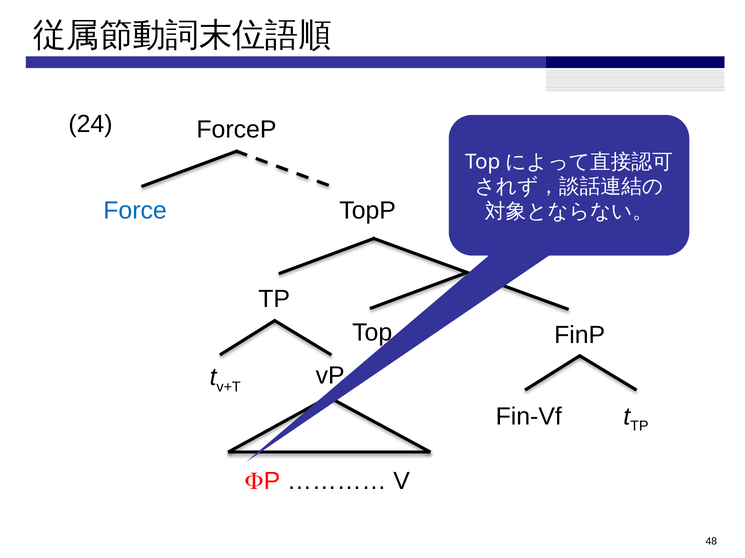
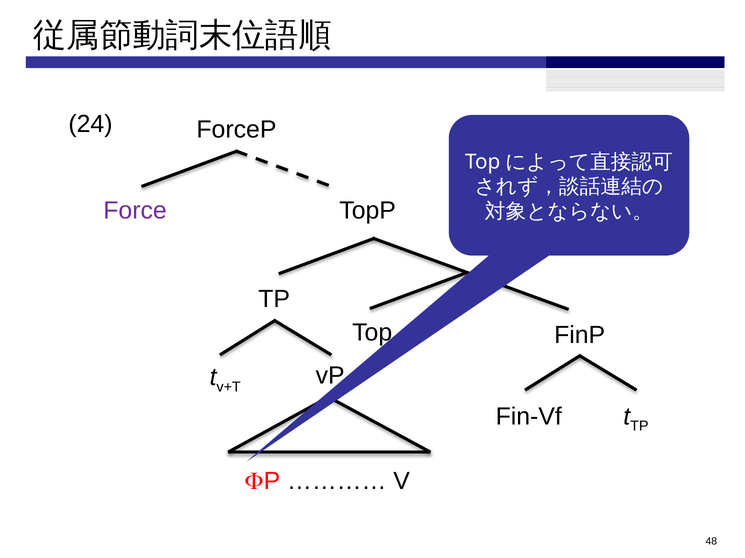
Force colour: blue -> purple
